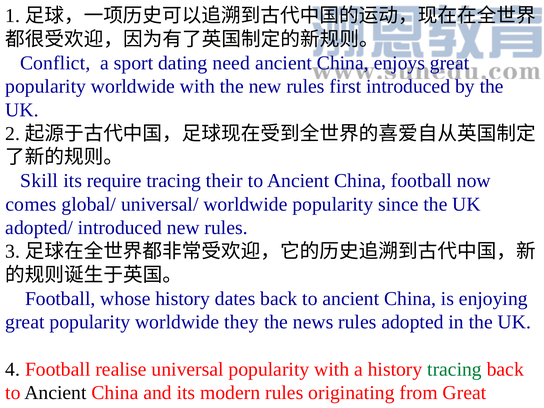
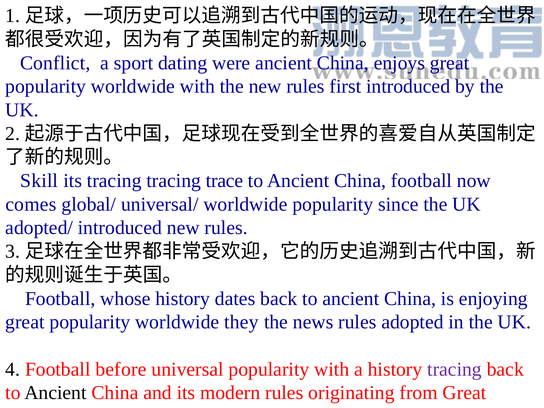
need: need -> were
its require: require -> tracing
their: their -> trace
realise: realise -> before
tracing at (455, 369) colour: green -> purple
